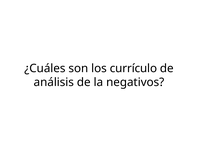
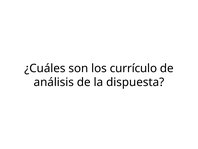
negativos: negativos -> dispuesta
